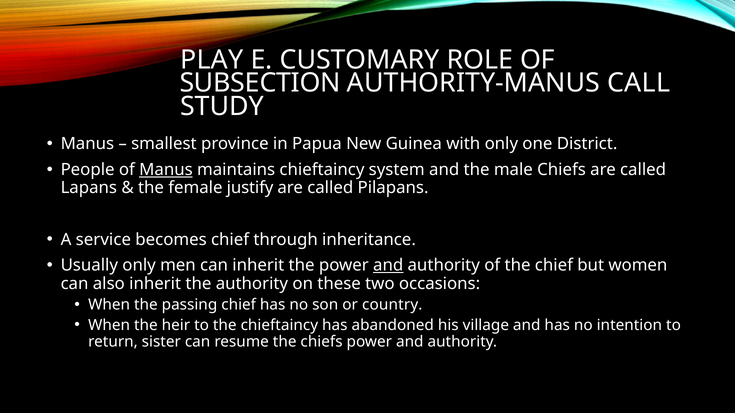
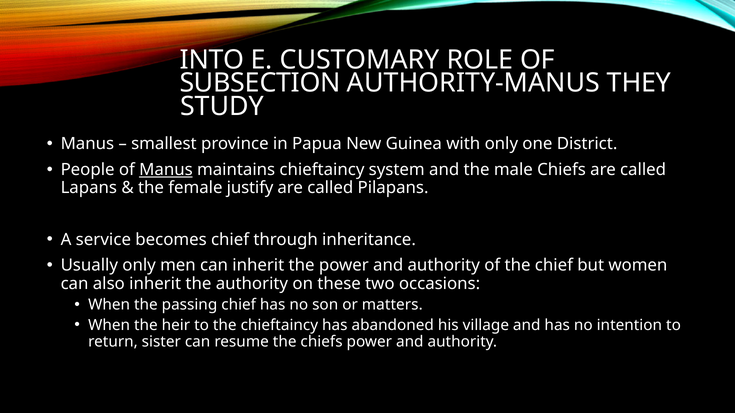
PLAY: PLAY -> INTO
CALL: CALL -> THEY
and at (388, 266) underline: present -> none
country: country -> matters
